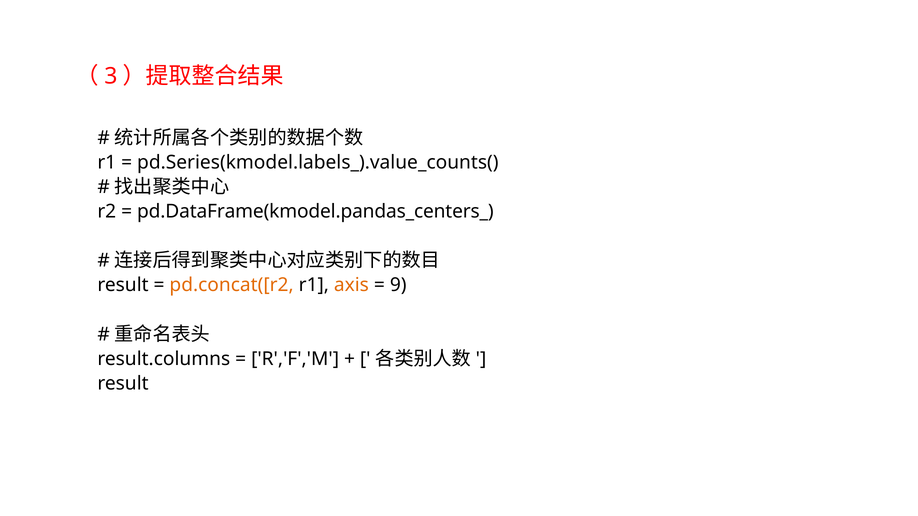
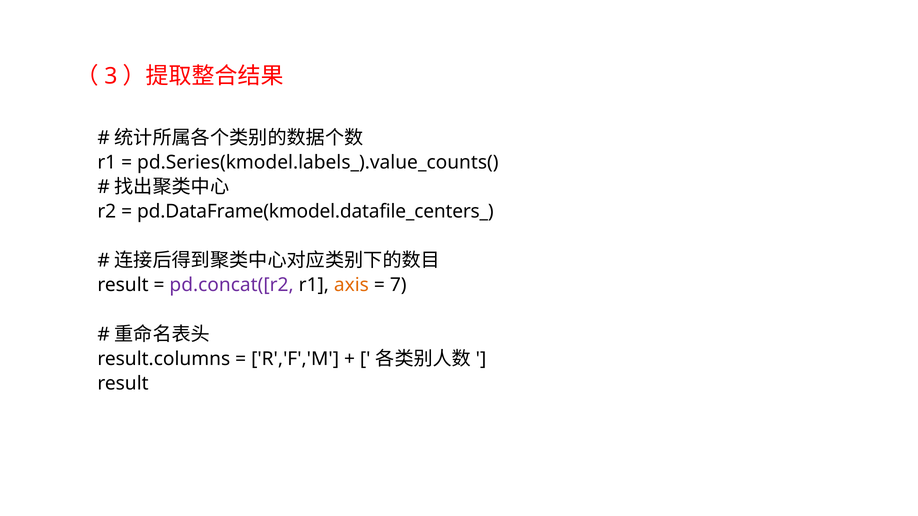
pd.DataFrame(kmodel.pandas_centers_: pd.DataFrame(kmodel.pandas_centers_ -> pd.DataFrame(kmodel.datafile_centers_
pd.concat([r2 colour: orange -> purple
9: 9 -> 7
